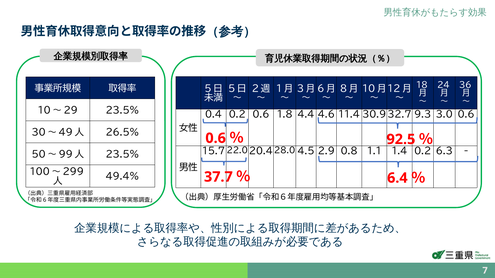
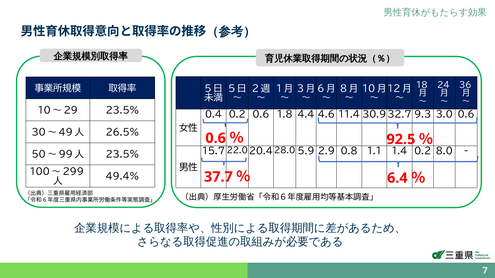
4.5: 4.5 -> 5.9
6.3: 6.3 -> 8.0
